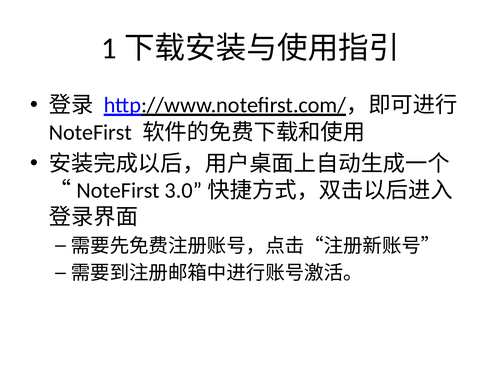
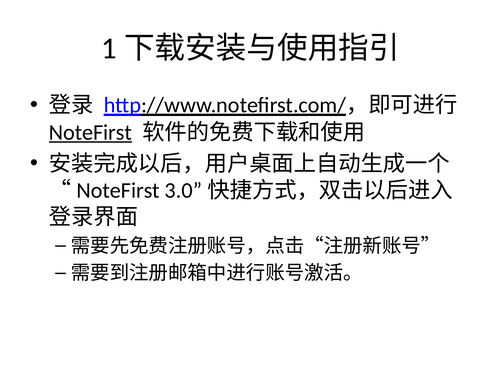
NoteFirst at (90, 132) underline: none -> present
